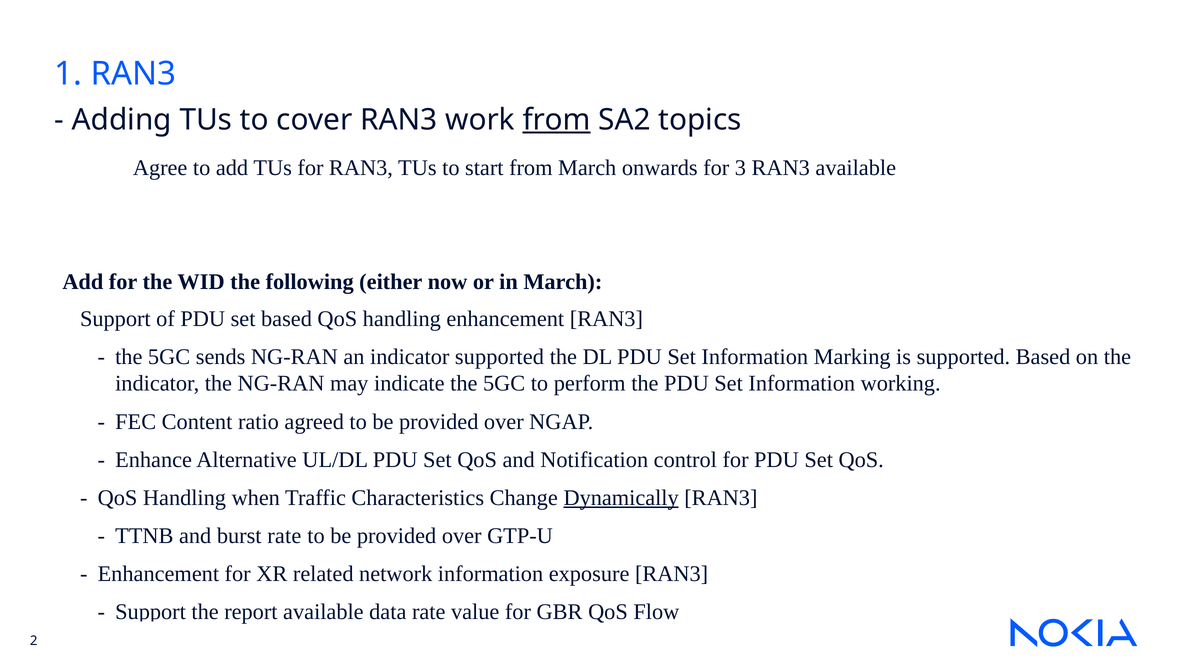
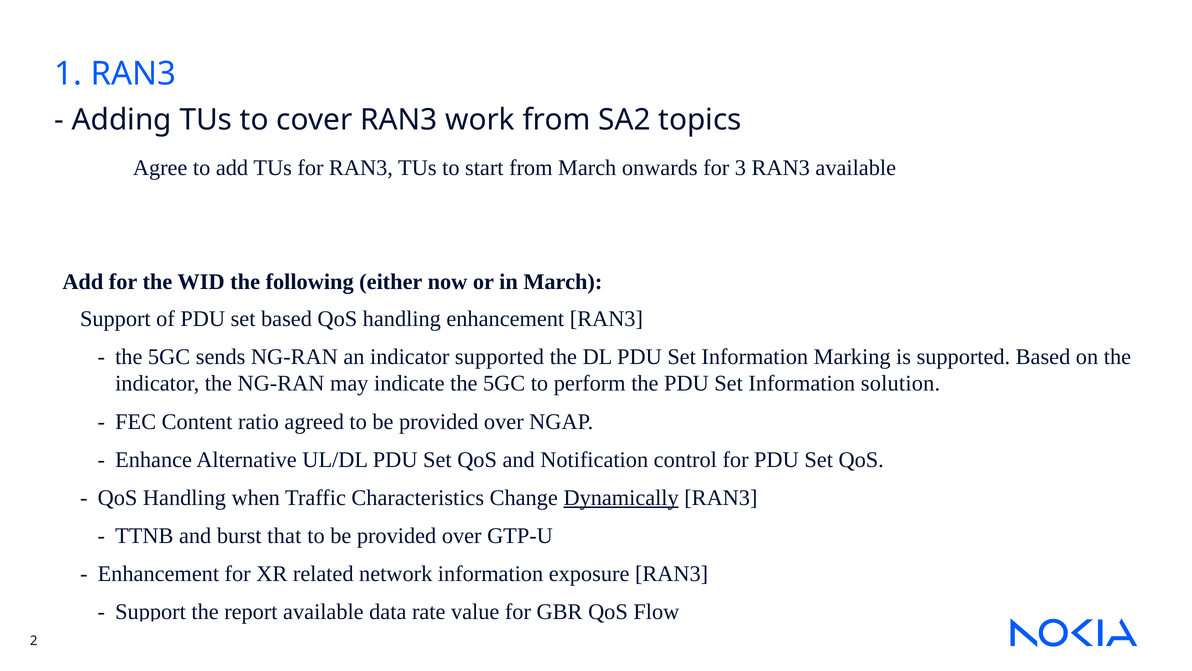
from at (557, 120) underline: present -> none
working: working -> solution
burst rate: rate -> that
